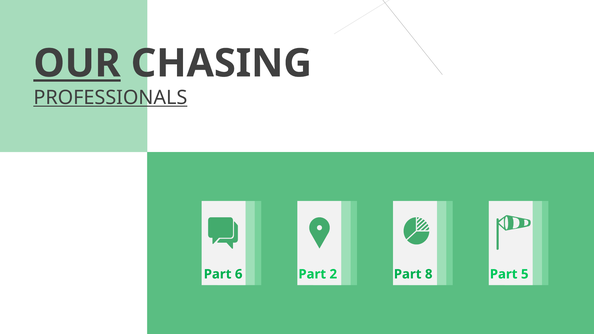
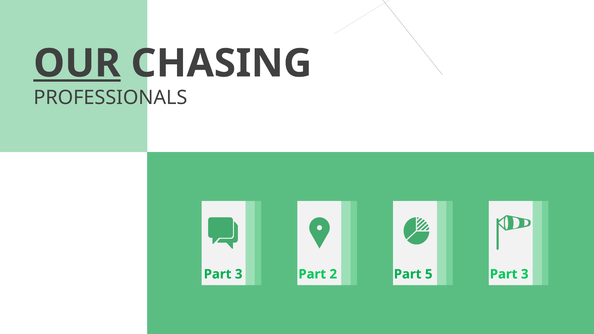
PROFESSIONALS underline: present -> none
6 at (239, 274): 6 -> 3
8: 8 -> 5
5 at (525, 274): 5 -> 3
